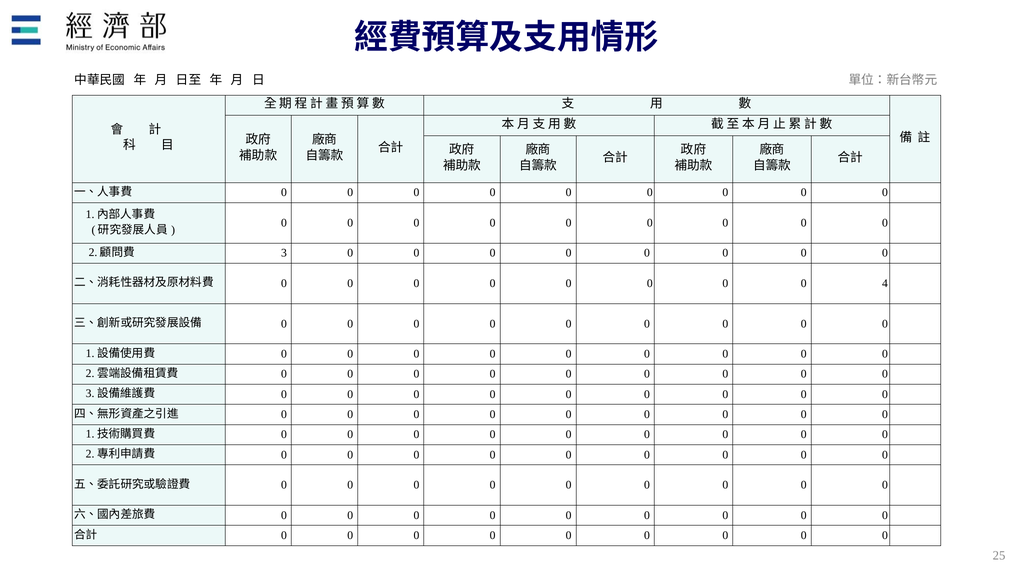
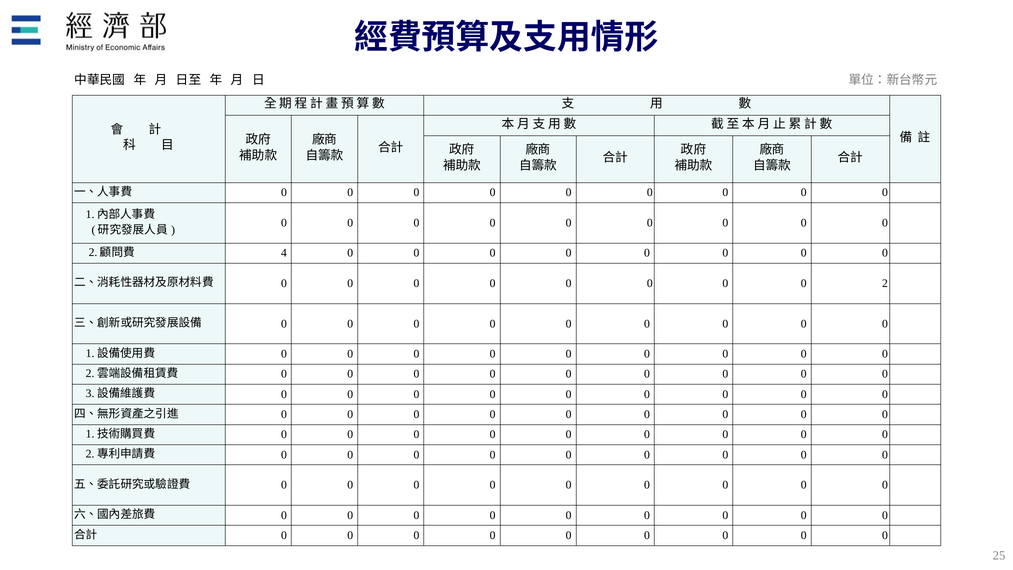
3: 3 -> 4
4: 4 -> 2
